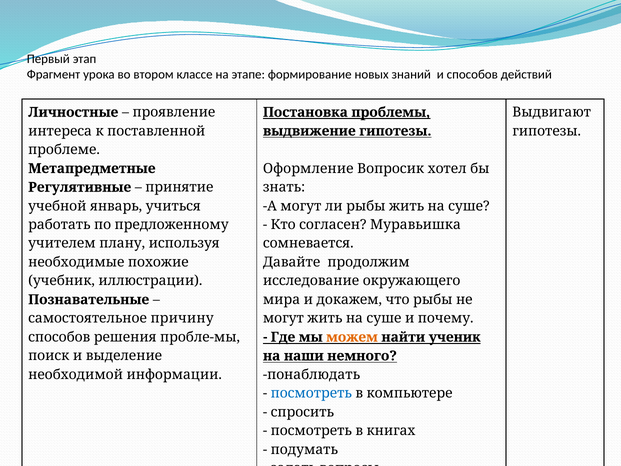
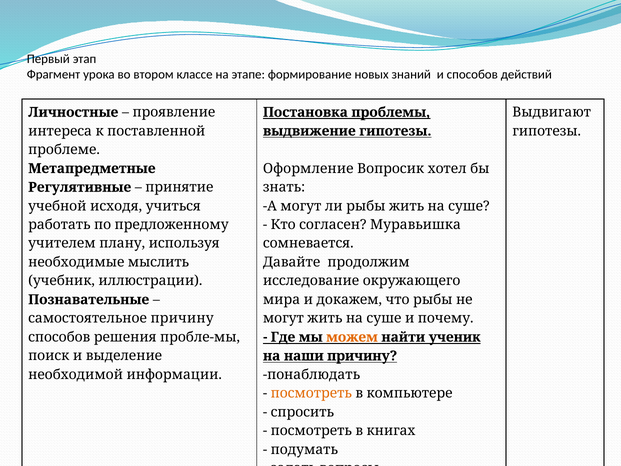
январь: январь -> исходя
похожие: похожие -> мыслить
наши немного: немного -> причину
посмотреть at (311, 393) colour: blue -> orange
